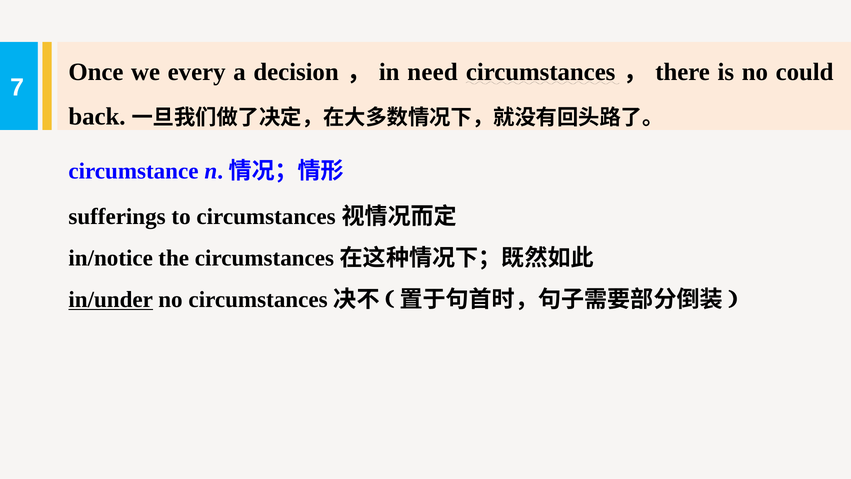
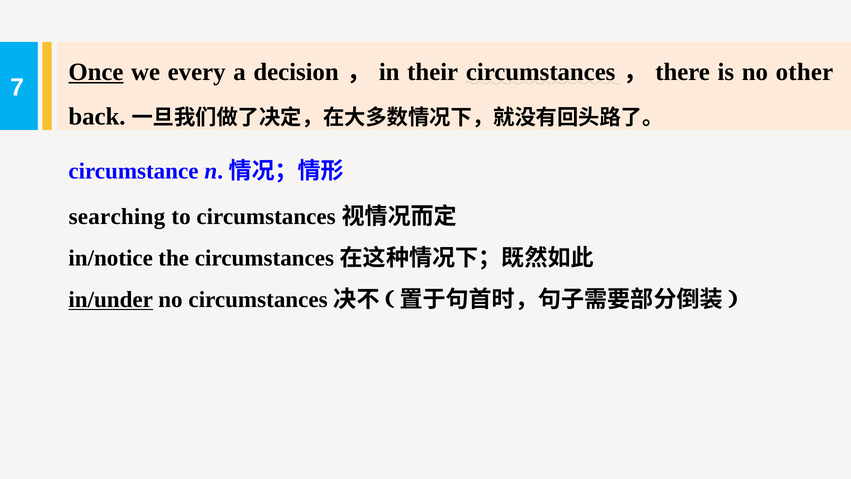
Once underline: none -> present
need: need -> their
could: could -> other
sufferings: sufferings -> searching
